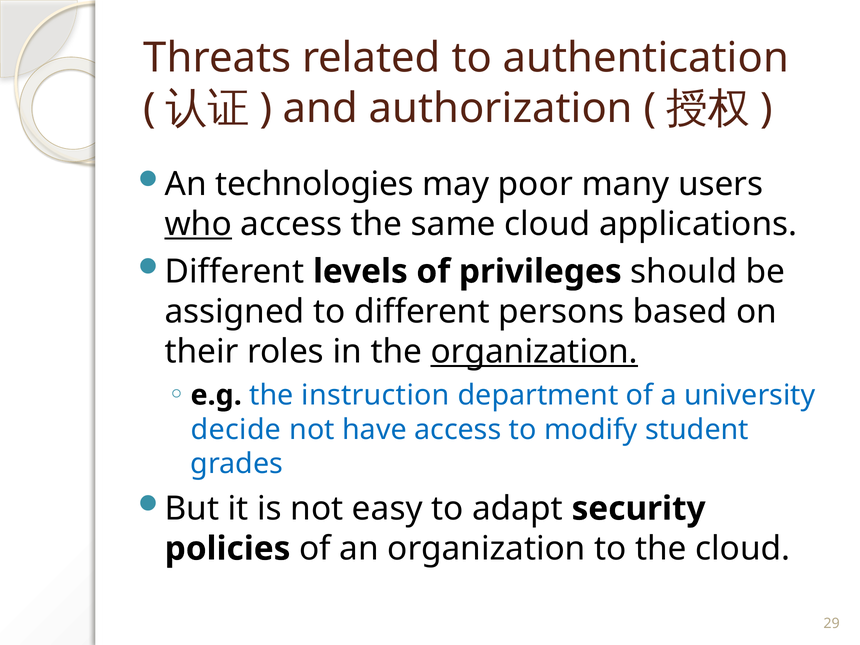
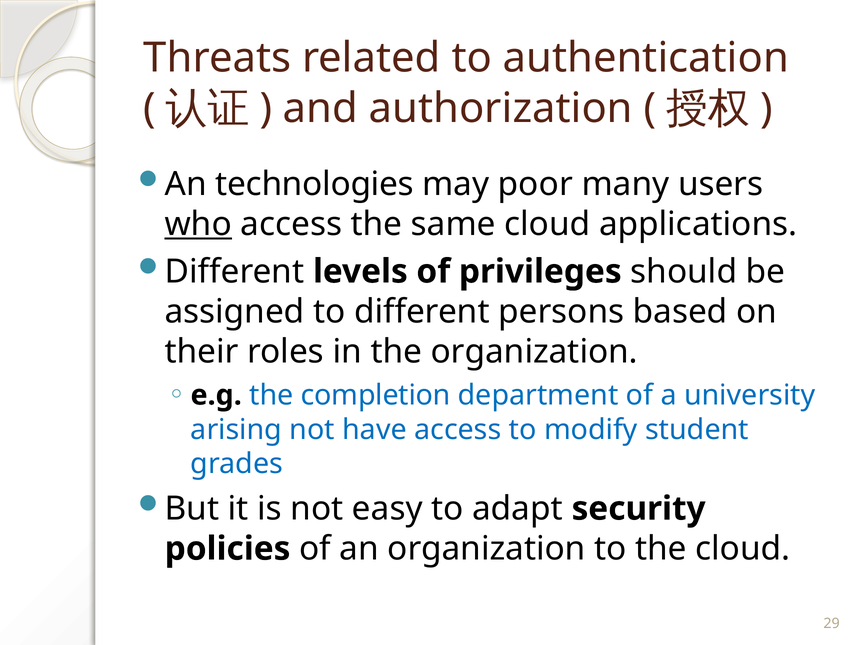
organization at (534, 352) underline: present -> none
instruction: instruction -> completion
decide: decide -> arising
